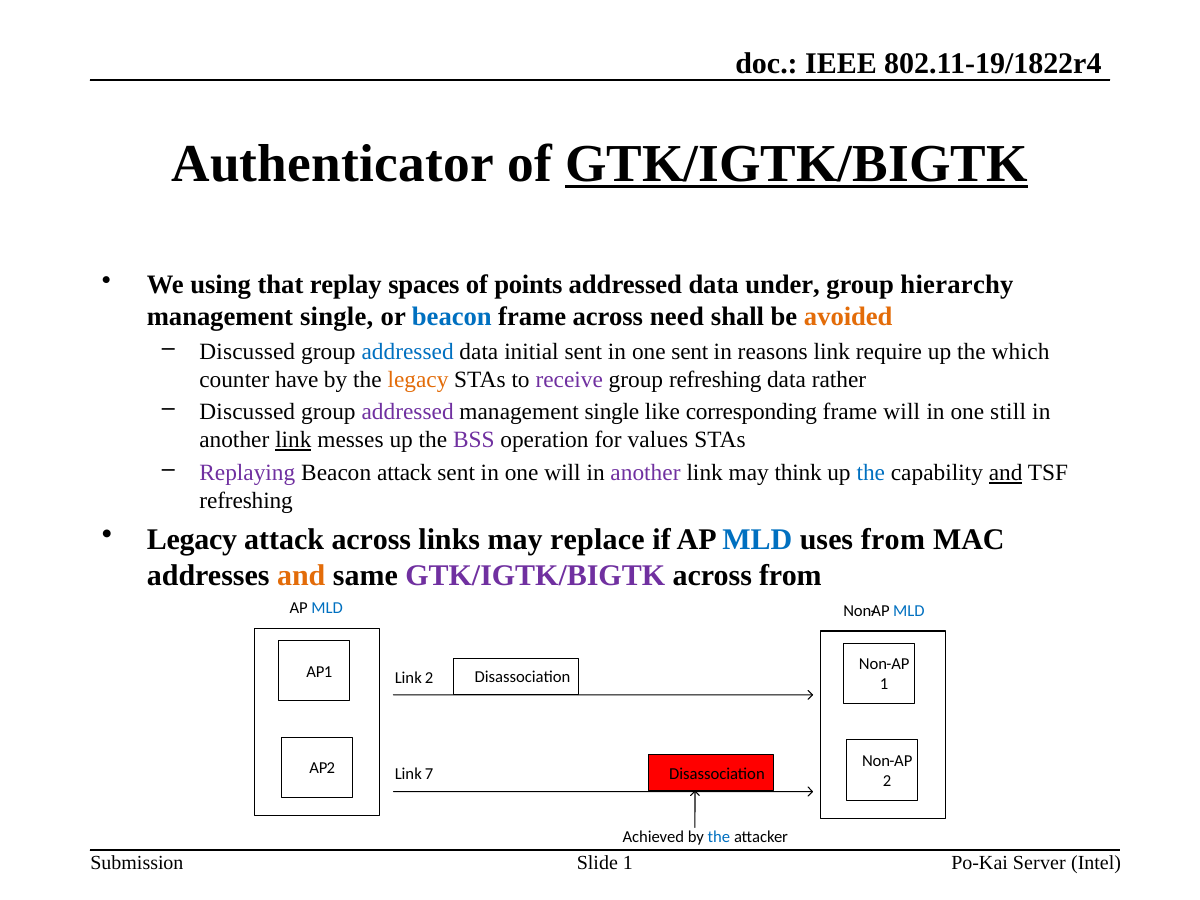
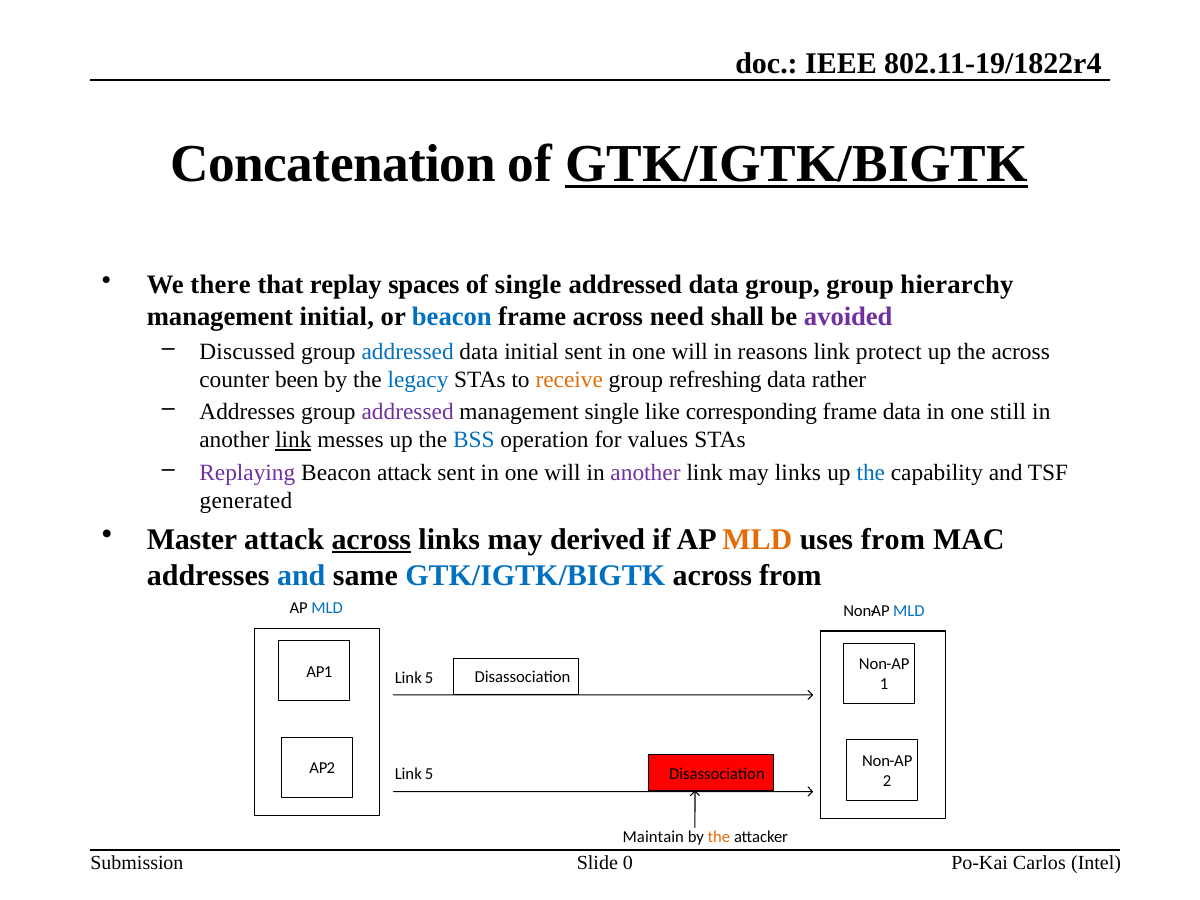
Authenticator: Authenticator -> Concatenation
using: using -> there
of points: points -> single
data under: under -> group
single at (337, 317): single -> initial
avoided colour: orange -> purple
sent at (690, 351): sent -> will
require: require -> protect
the which: which -> across
have: have -> been
legacy at (418, 379) colour: orange -> blue
receive colour: purple -> orange
Discussed at (247, 412): Discussed -> Addresses
frame will: will -> data
BSS colour: purple -> blue
may think: think -> links
and at (1006, 473) underline: present -> none
refreshing at (246, 501): refreshing -> generated
Legacy at (192, 539): Legacy -> Master
across at (371, 539) underline: none -> present
replace: replace -> derived
MLD at (757, 539) colour: blue -> orange
and at (301, 575) colour: orange -> blue
GTK/IGTK/BIGTK at (535, 575) colour: purple -> blue
2 at (429, 678): 2 -> 5
7 at (429, 774): 7 -> 5
Achieved: Achieved -> Maintain
the at (719, 837) colour: blue -> orange
Slide 1: 1 -> 0
Server: Server -> Carlos
